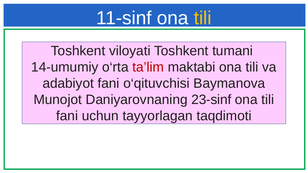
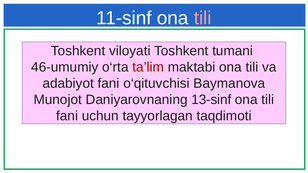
tili at (203, 18) colour: yellow -> pink
14-umumiy: 14-umumiy -> 46-umumiy
23-sinf: 23-sinf -> 13-sinf
